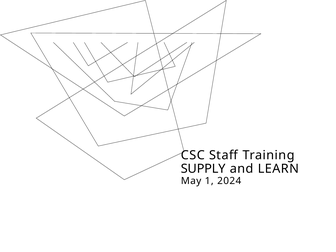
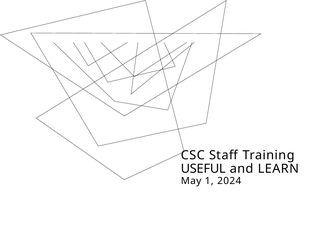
SUPPLY: SUPPLY -> USEFUL
